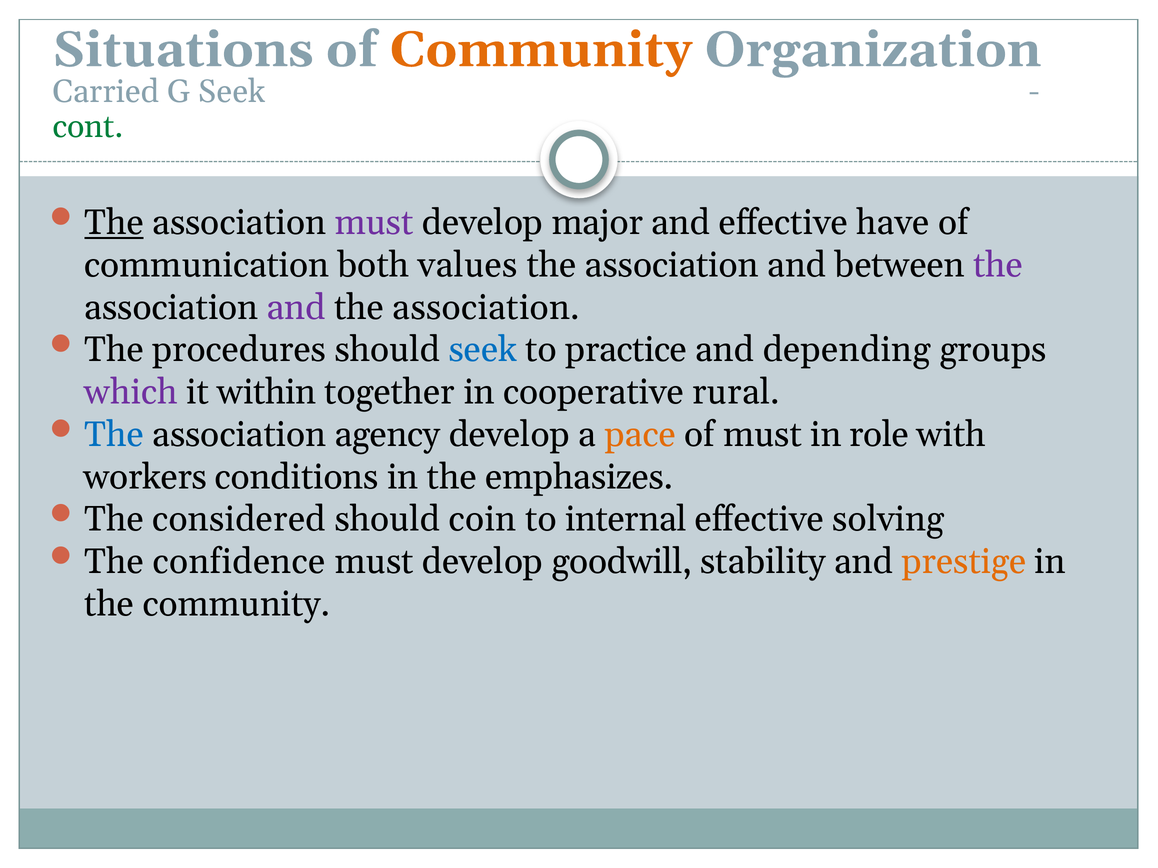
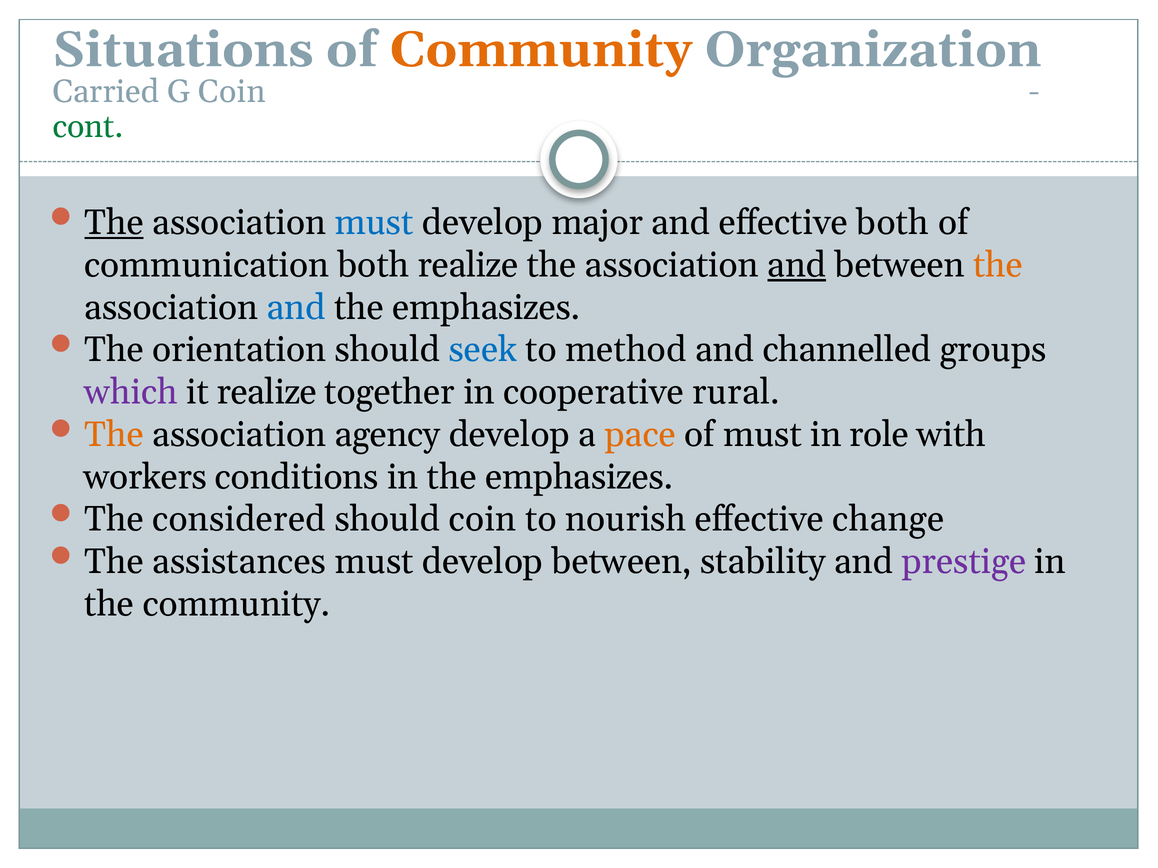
G Seek: Seek -> Coin
must at (374, 223) colour: purple -> blue
effective have: have -> both
both values: values -> realize
and at (797, 265) underline: none -> present
the at (998, 265) colour: purple -> orange
and at (296, 308) colour: purple -> blue
association at (486, 308): association -> emphasizes
procedures: procedures -> orientation
practice: practice -> method
depending: depending -> channelled
it within: within -> realize
The at (114, 435) colour: blue -> orange
internal: internal -> nourish
solving: solving -> change
confidence: confidence -> assistances
develop goodwill: goodwill -> between
prestige colour: orange -> purple
